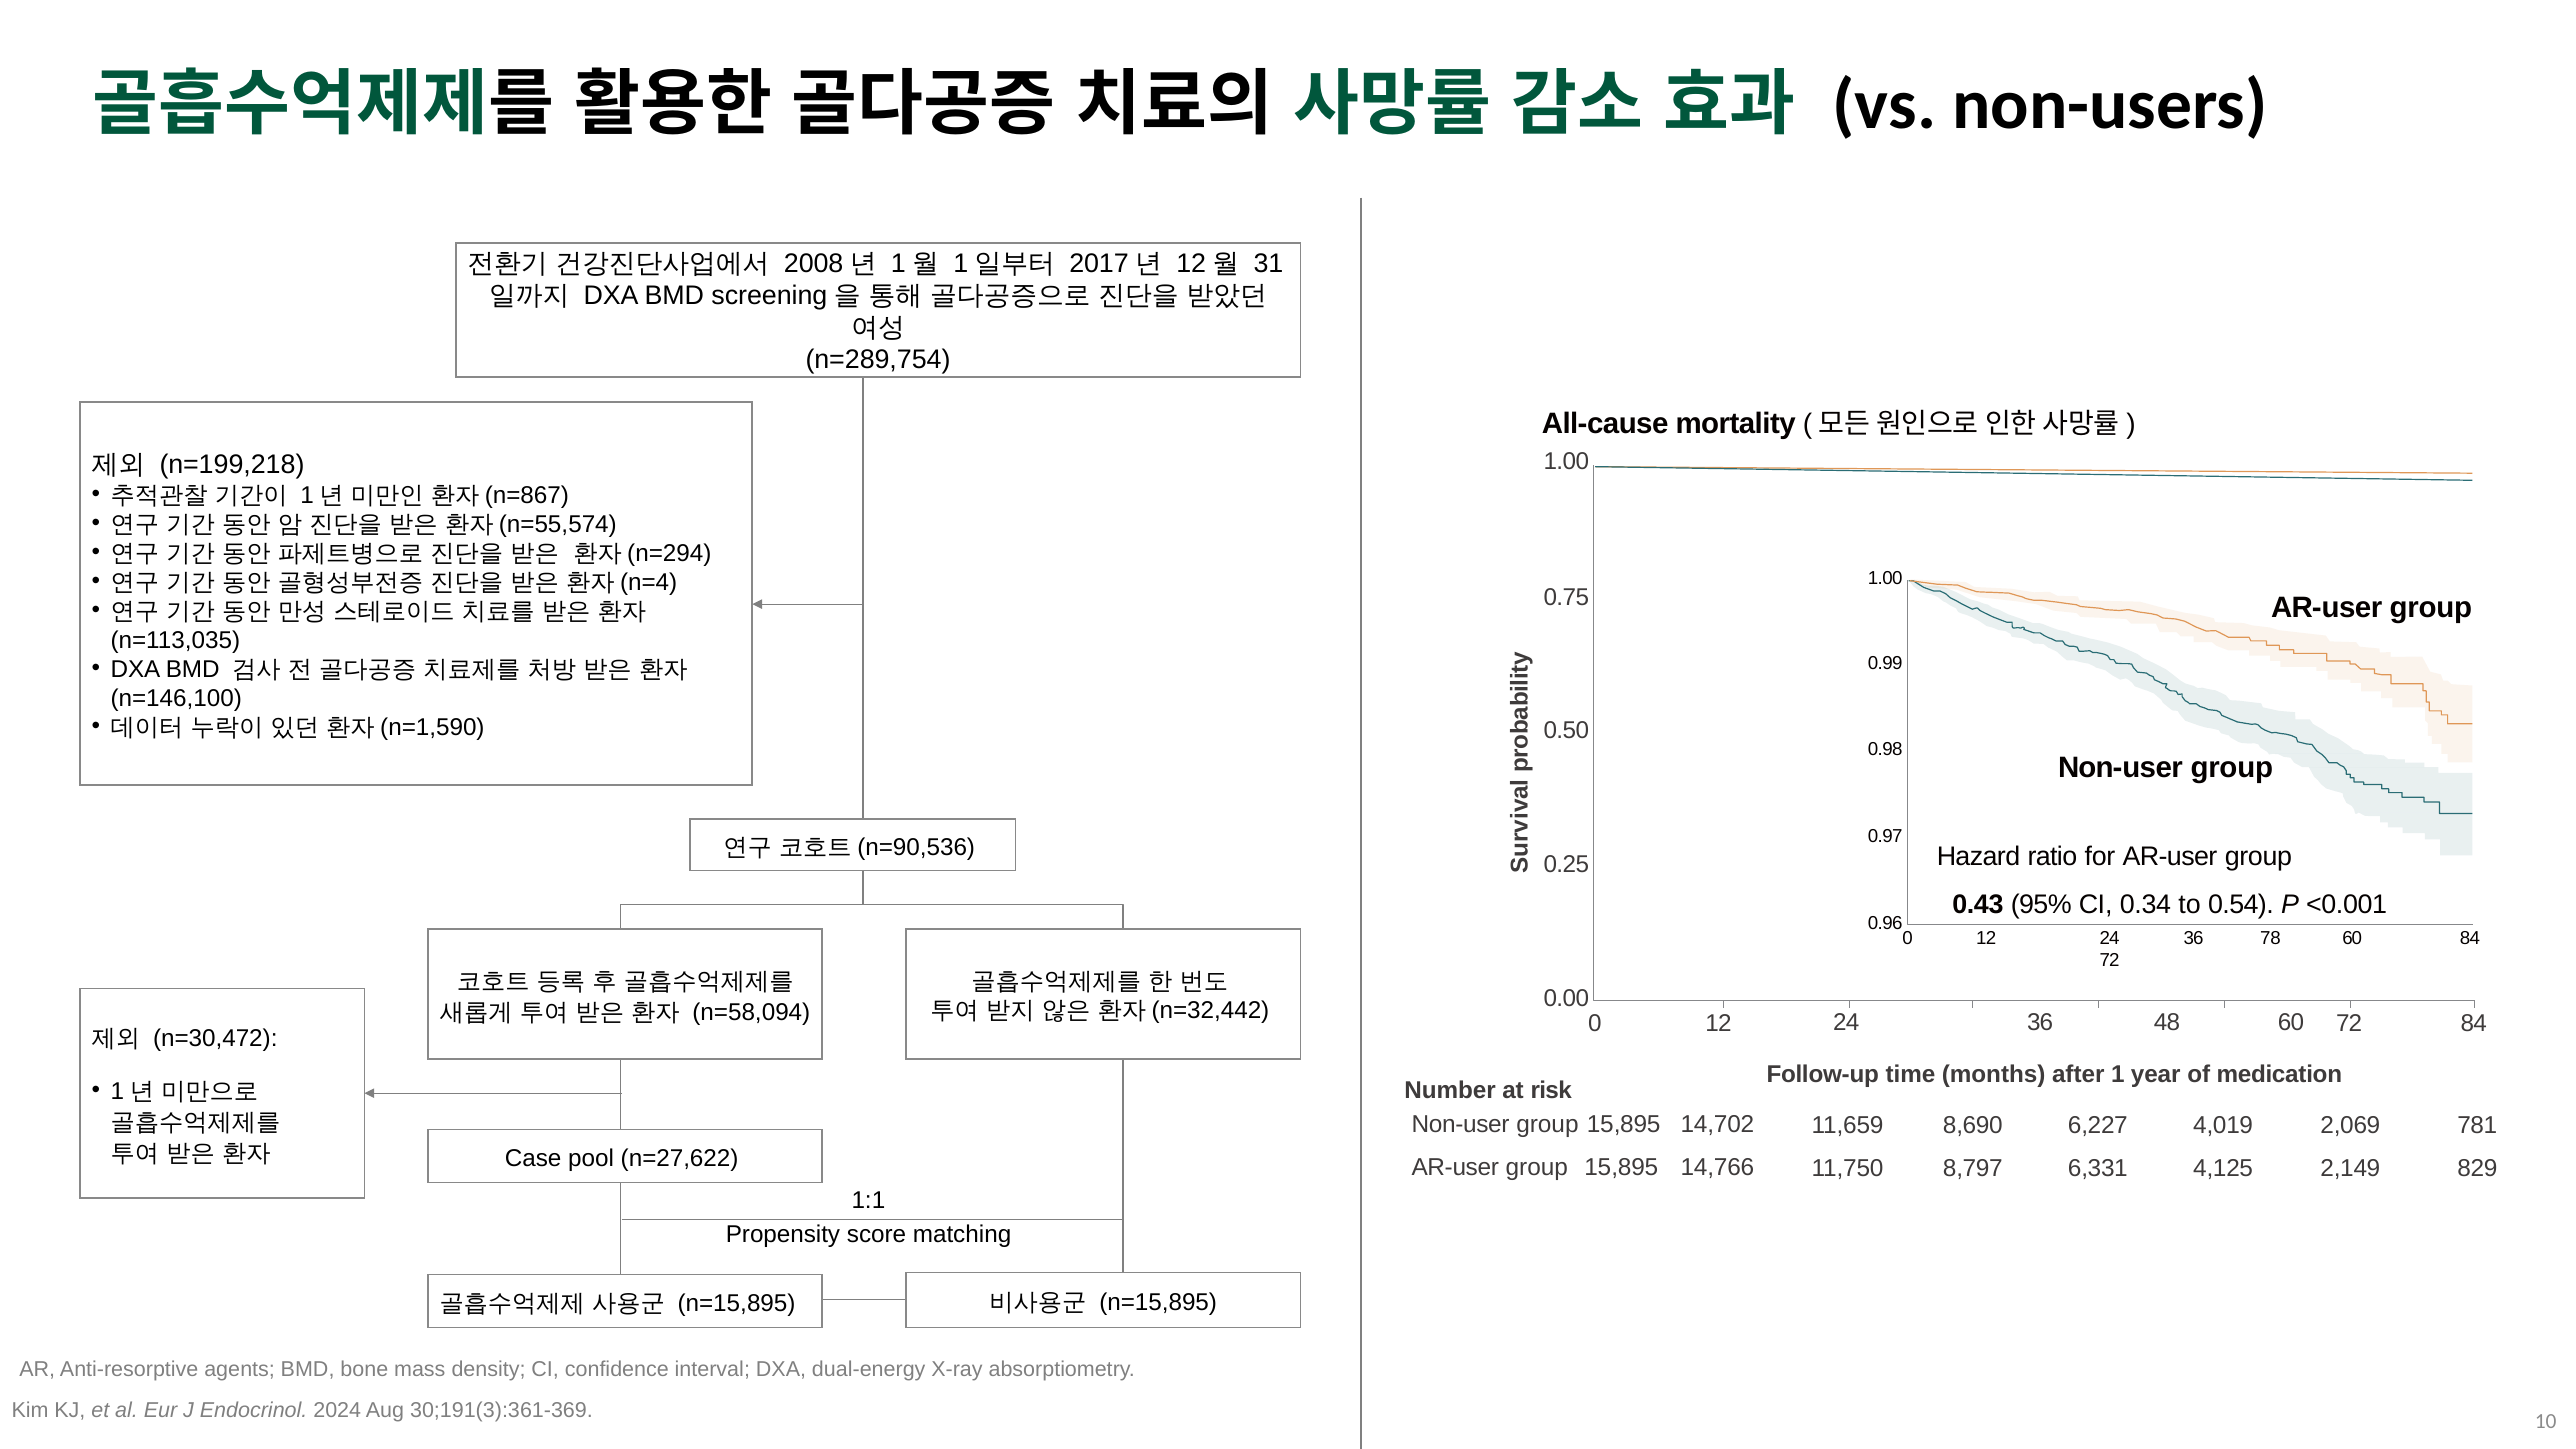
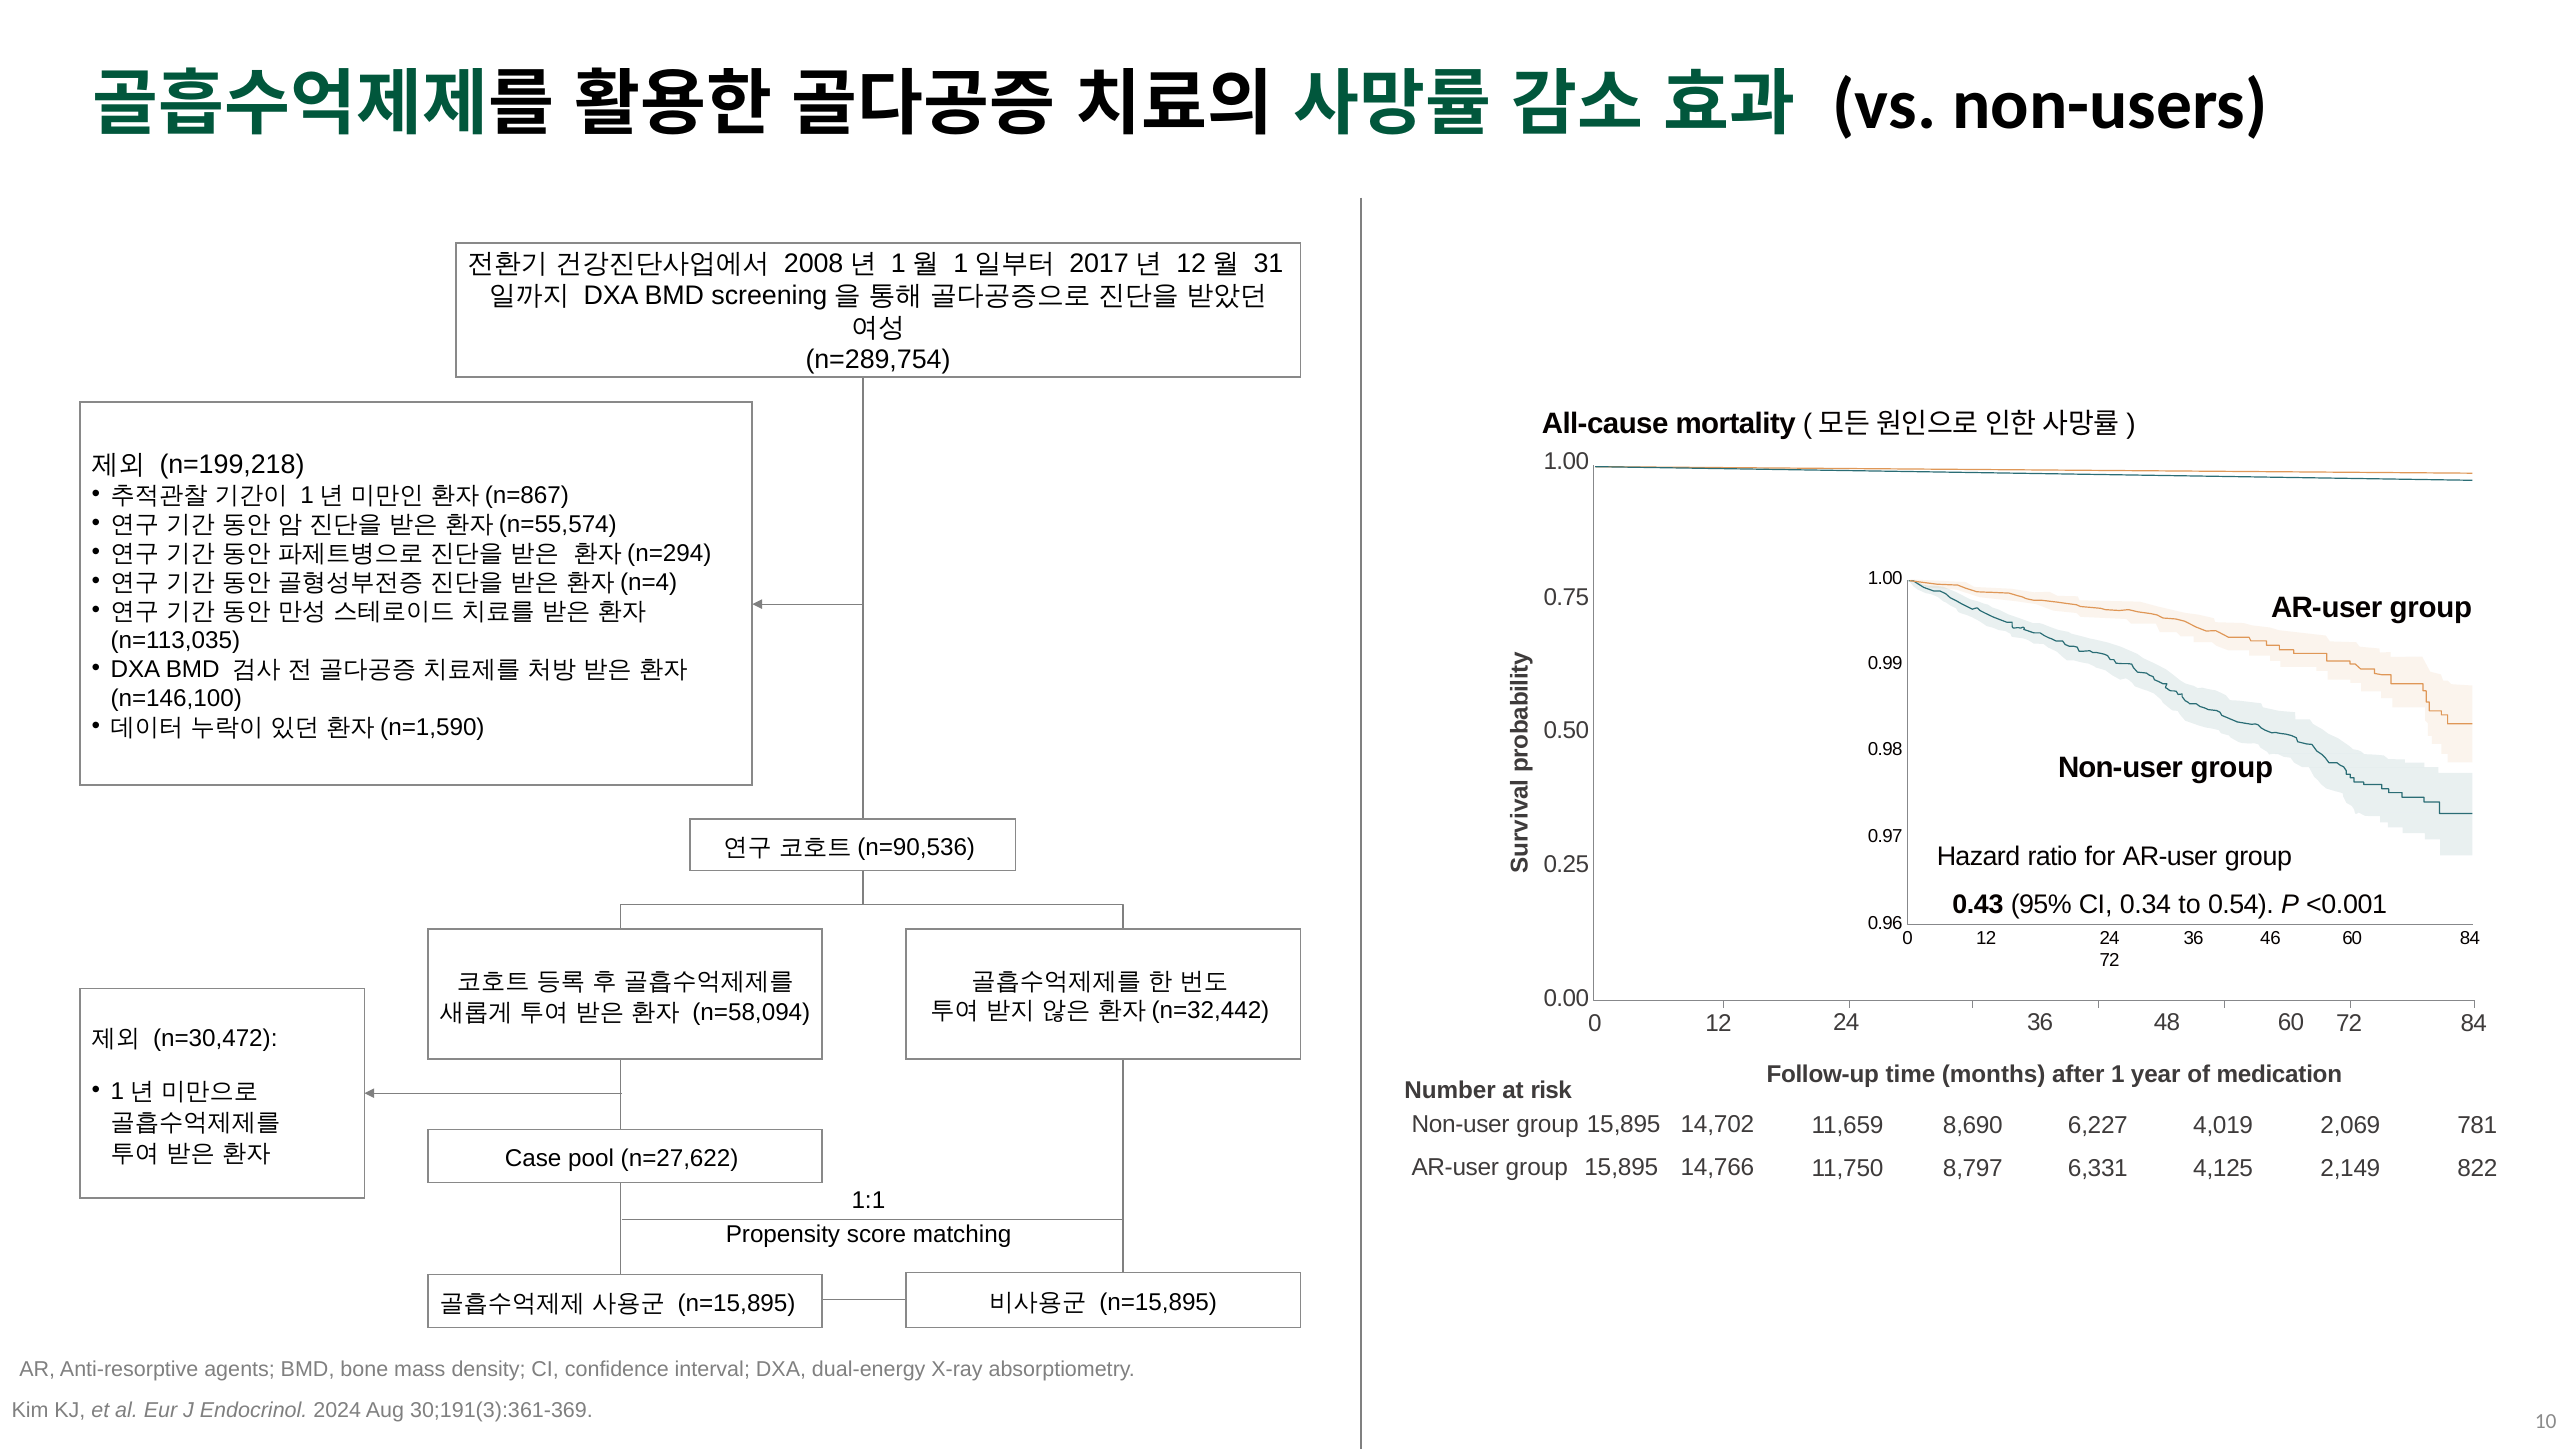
78: 78 -> 46
829: 829 -> 822
